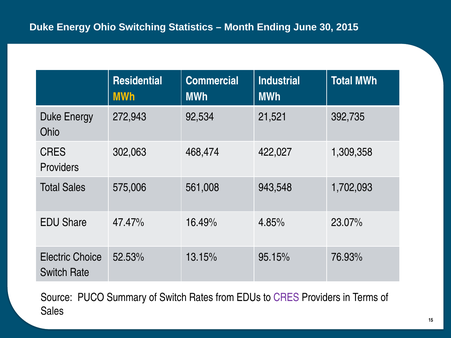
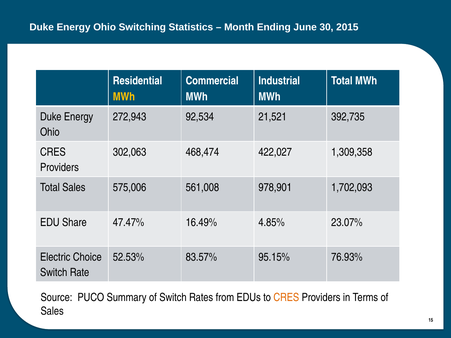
943,548: 943,548 -> 978,901
13.15%: 13.15% -> 83.57%
CRES at (286, 298) colour: purple -> orange
